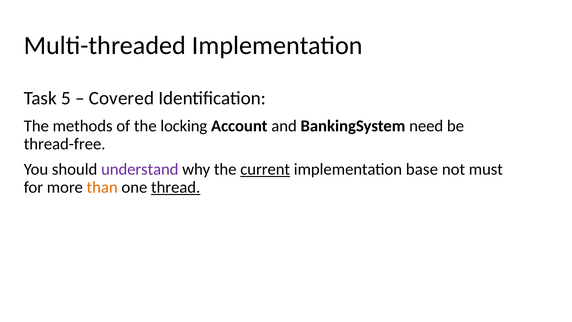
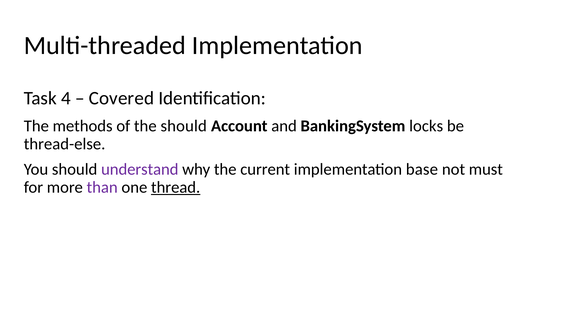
5: 5 -> 4
the locking: locking -> should
need: need -> locks
thread-free: thread-free -> thread-else
current underline: present -> none
than colour: orange -> purple
